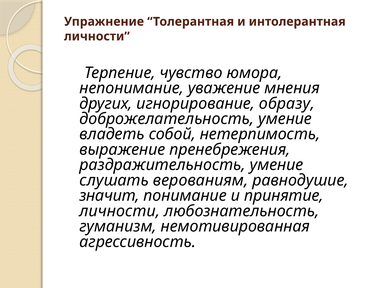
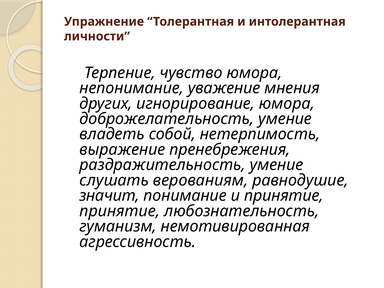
игнорирование образу: образу -> юмора
личности at (120, 211): личности -> принятие
